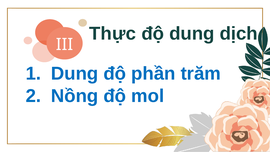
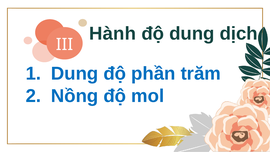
Thực: Thực -> Hành
